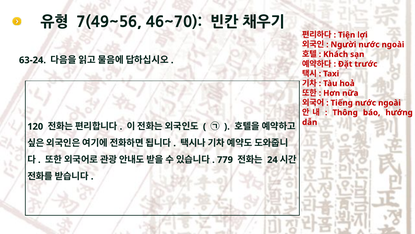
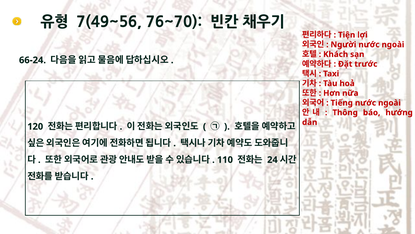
46~70: 46~70 -> 76~70
63-24: 63-24 -> 66-24
779: 779 -> 110
